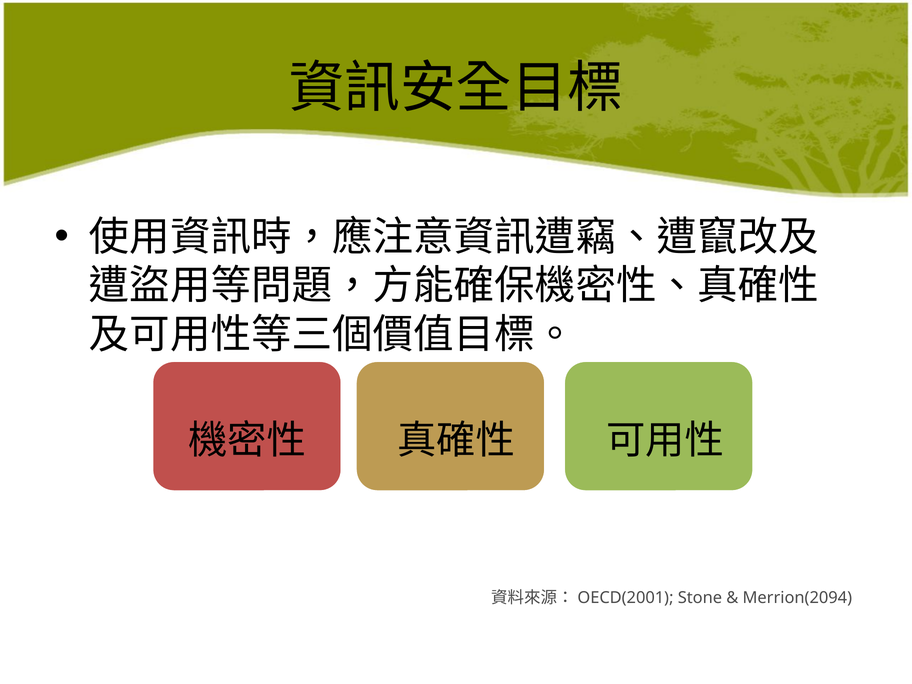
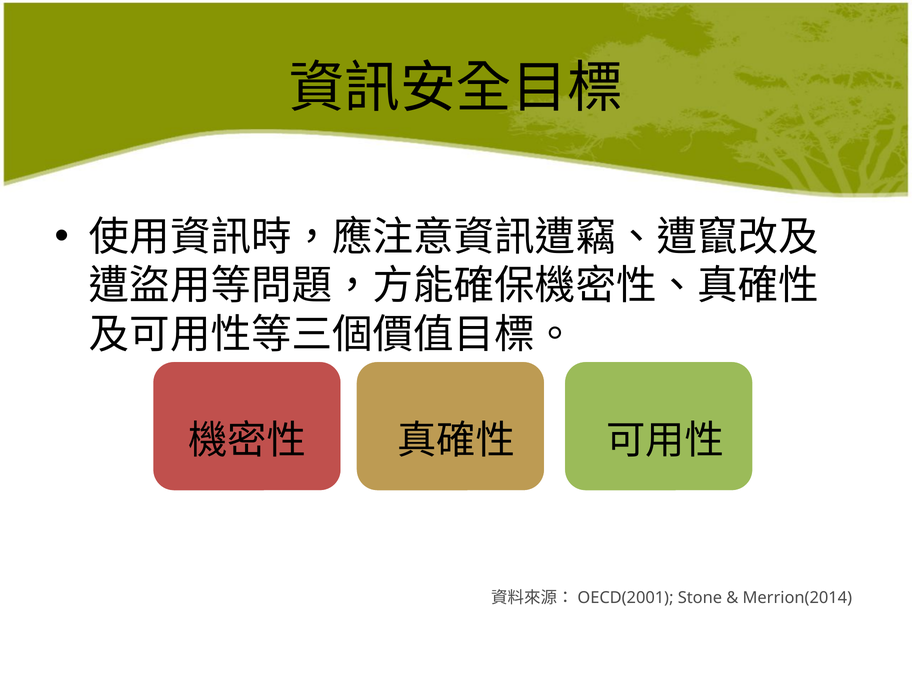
Merrion(2094: Merrion(2094 -> Merrion(2014
